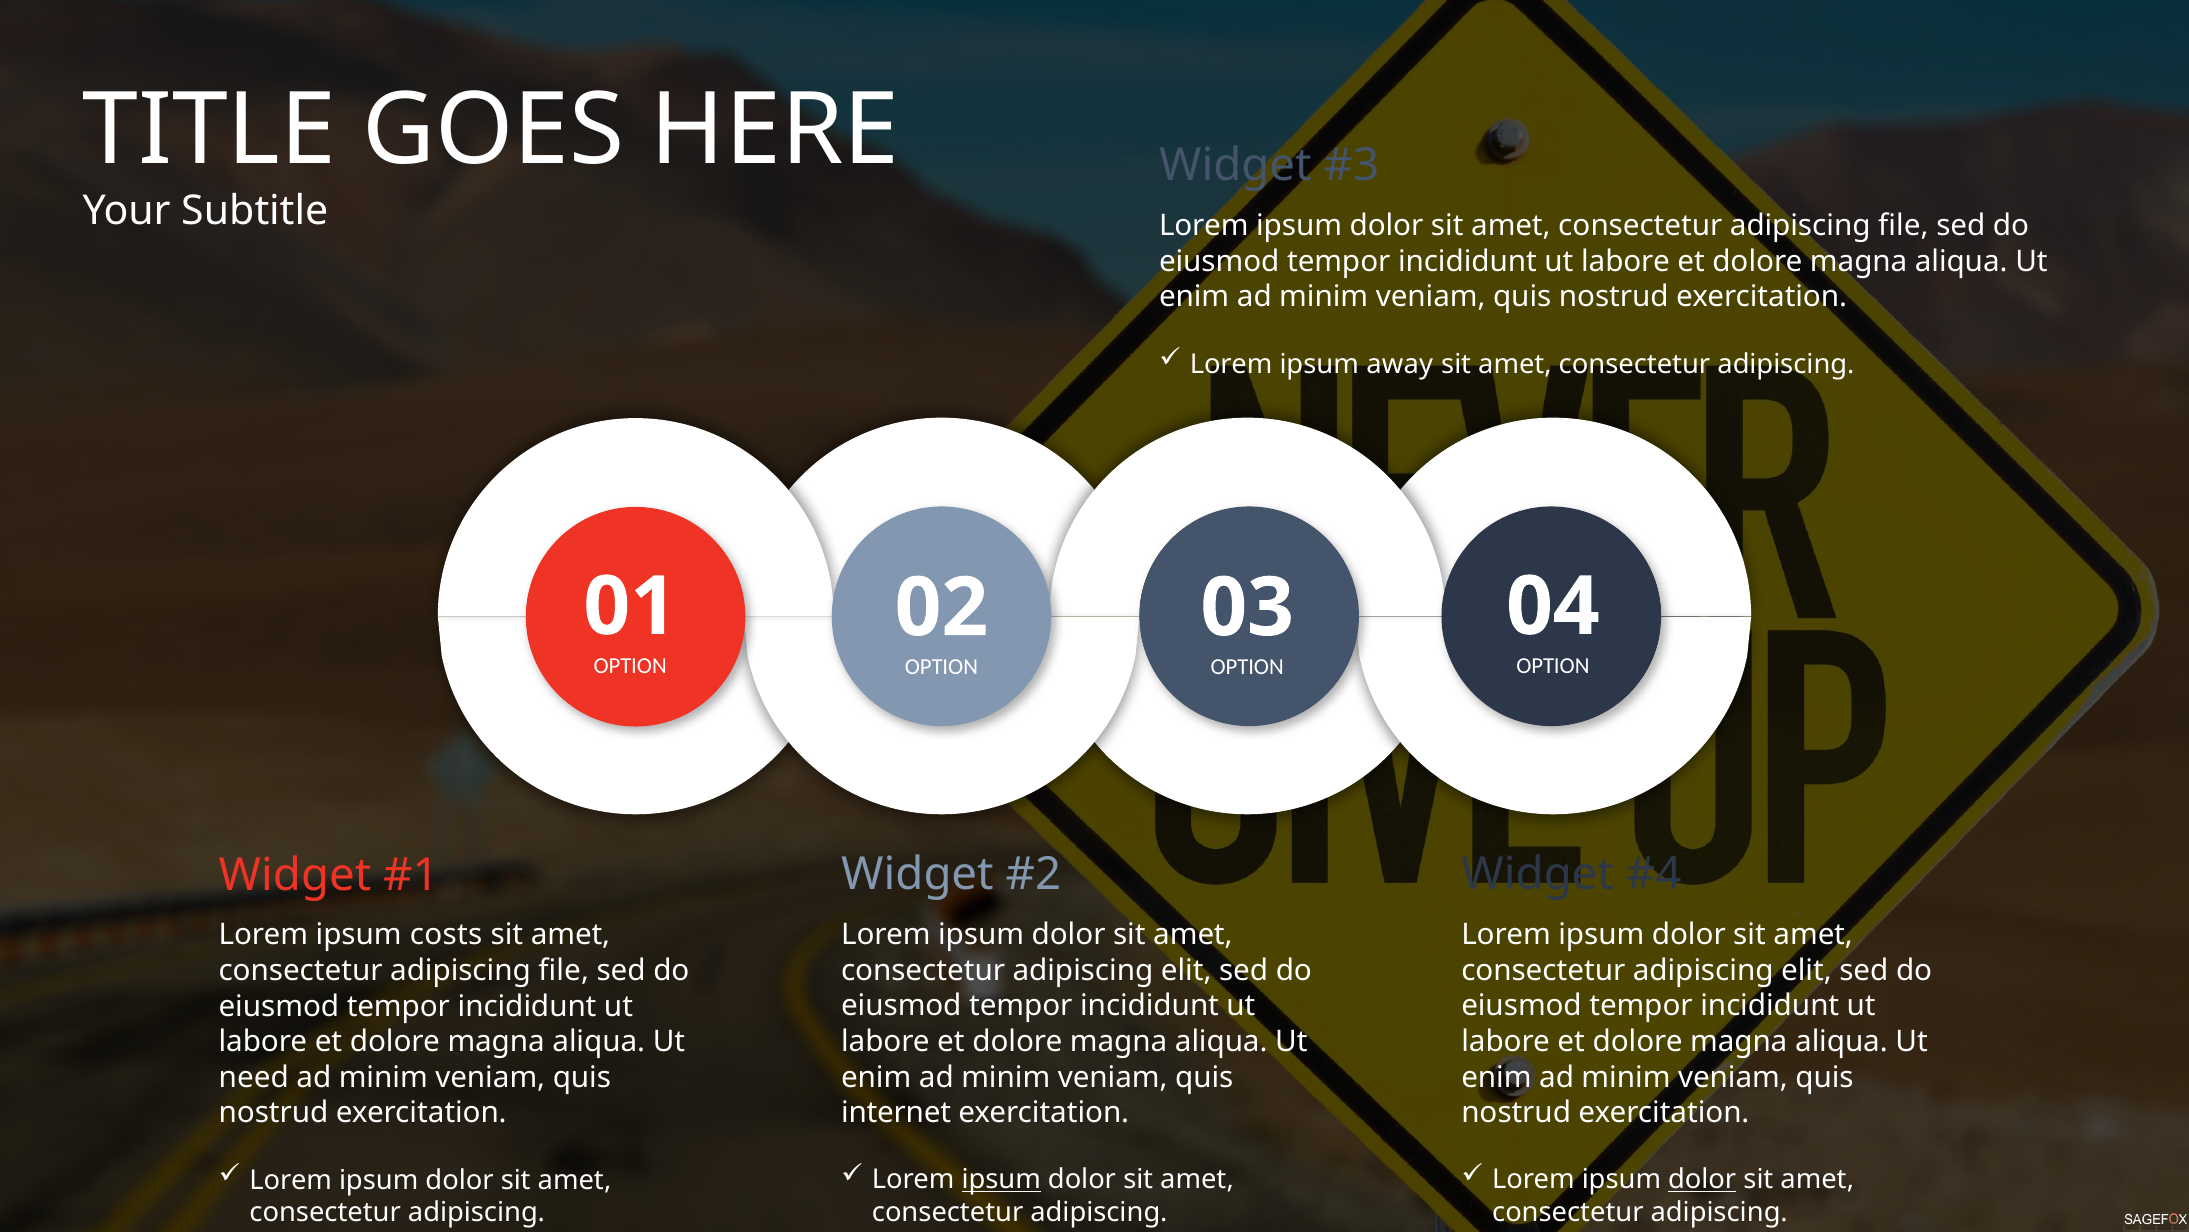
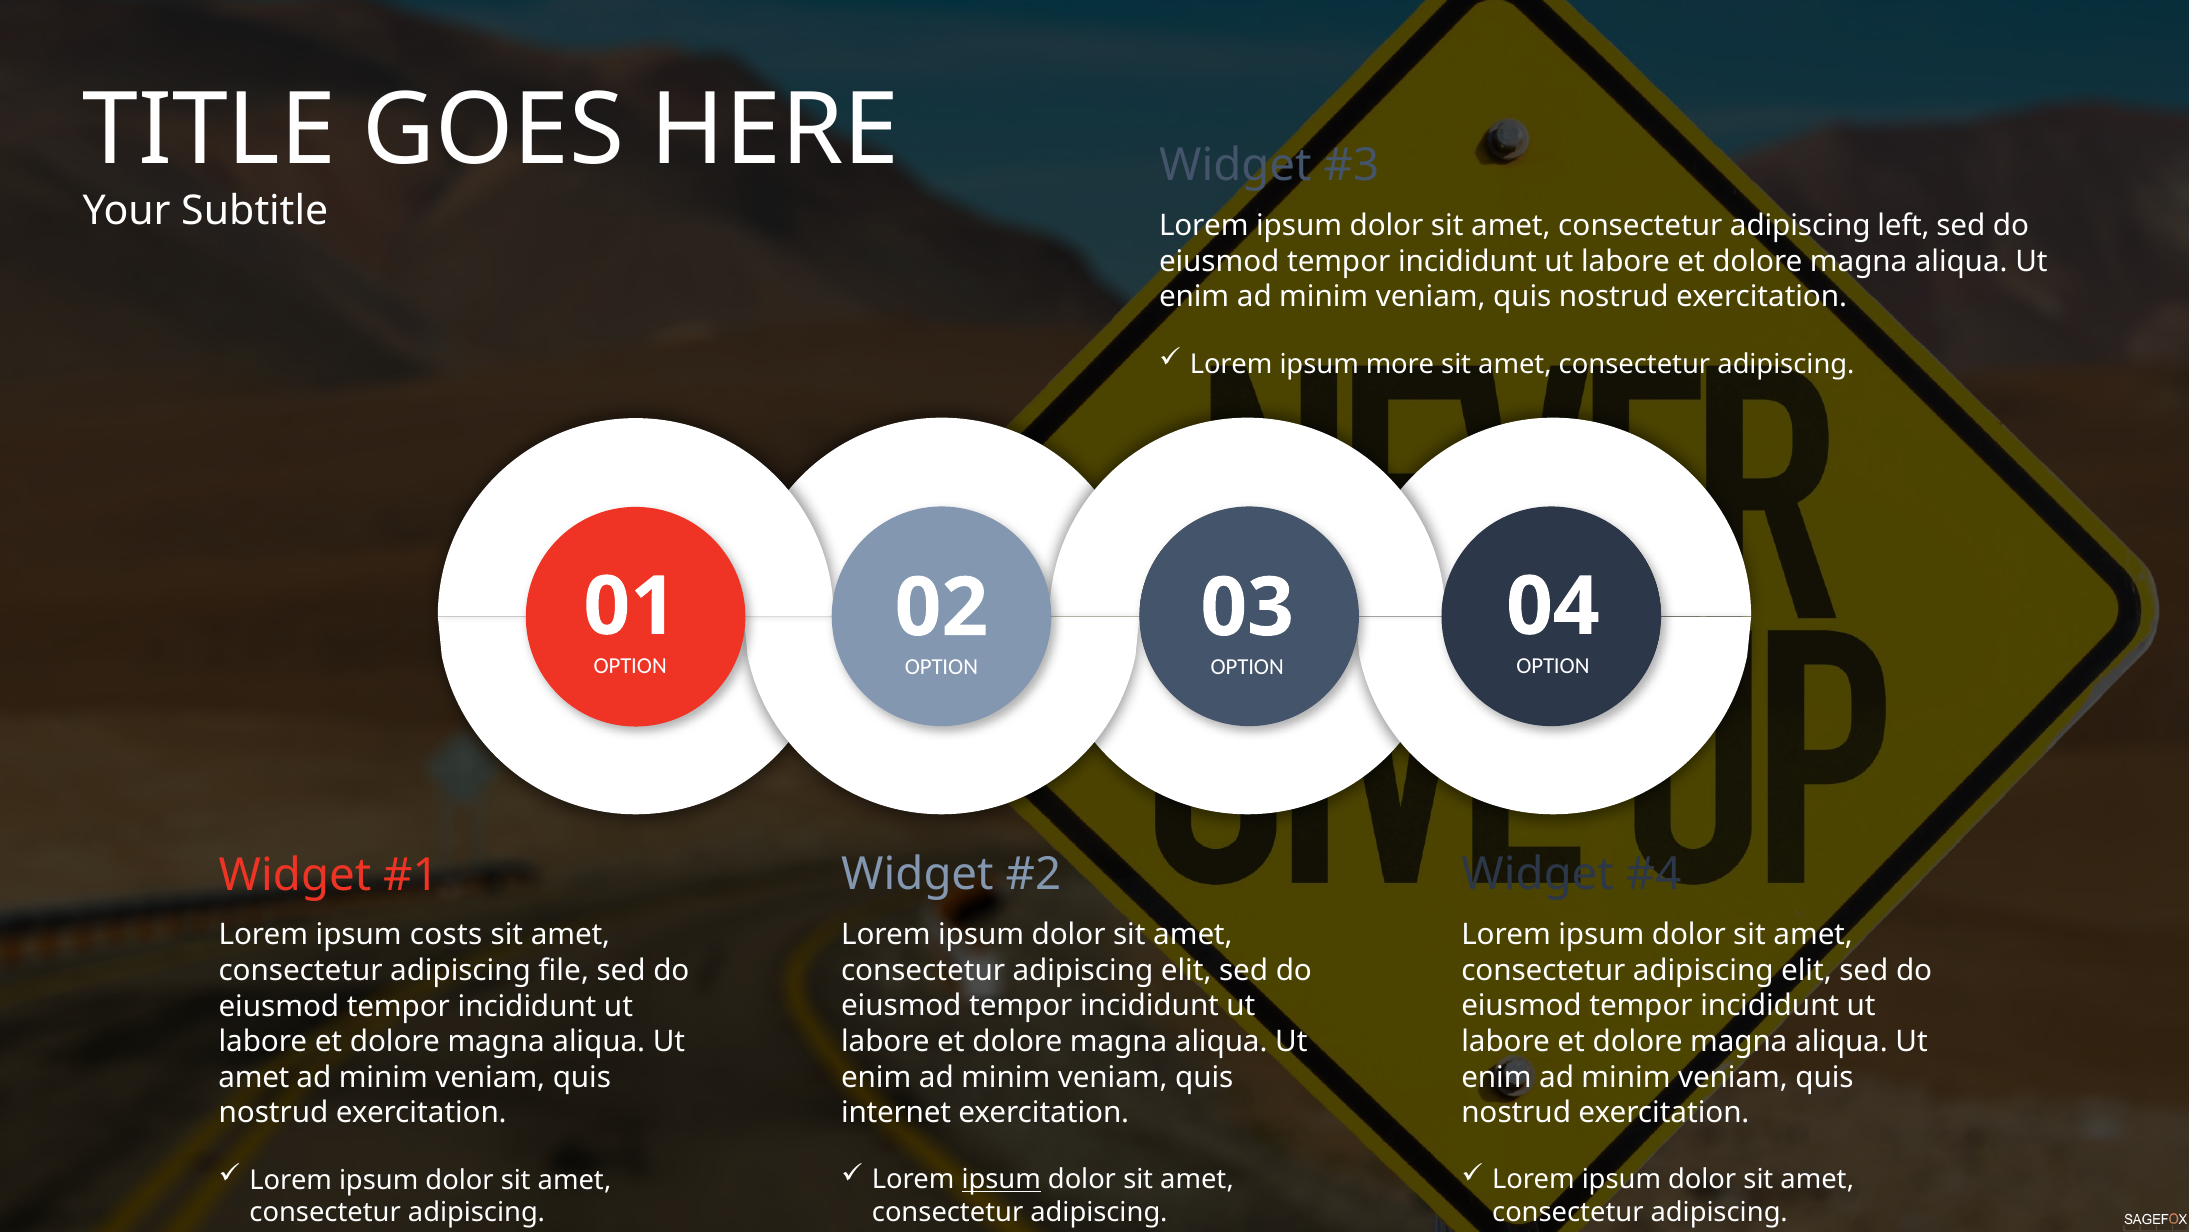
file at (1903, 226): file -> left
away: away -> more
need at (254, 1077): need -> amet
dolor at (1702, 1179) underline: present -> none
